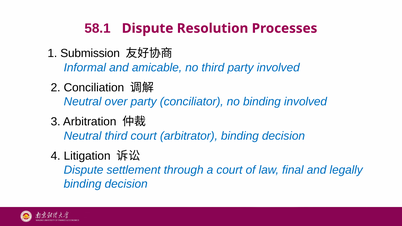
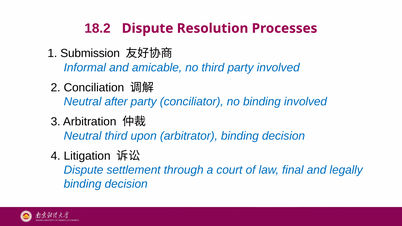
58.1: 58.1 -> 18.2
over: over -> after
third court: court -> upon
